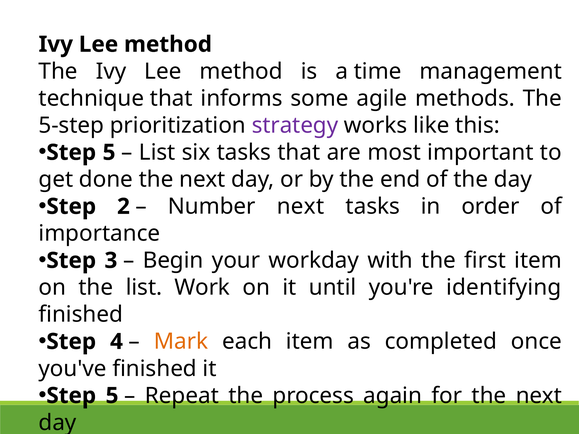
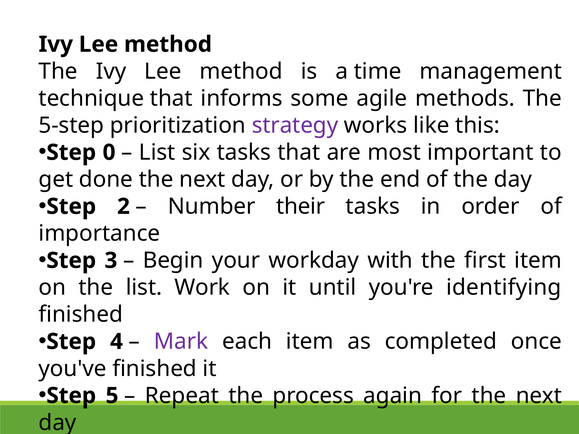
5 at (109, 153): 5 -> 0
Number next: next -> their
Mark colour: orange -> purple
